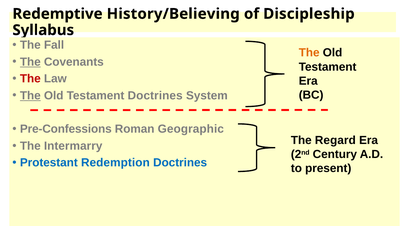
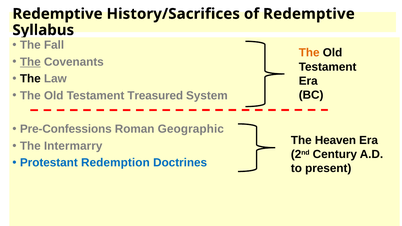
History/Believing: History/Believing -> History/Sacrifices
of Discipleship: Discipleship -> Redemptive
The at (30, 79) colour: red -> black
The at (30, 96) underline: present -> none
Testament Doctrines: Doctrines -> Treasured
Regard: Regard -> Heaven
